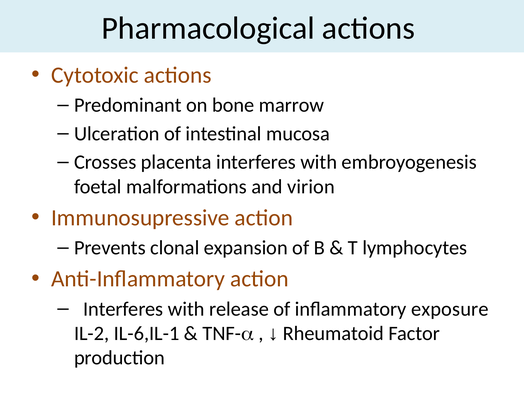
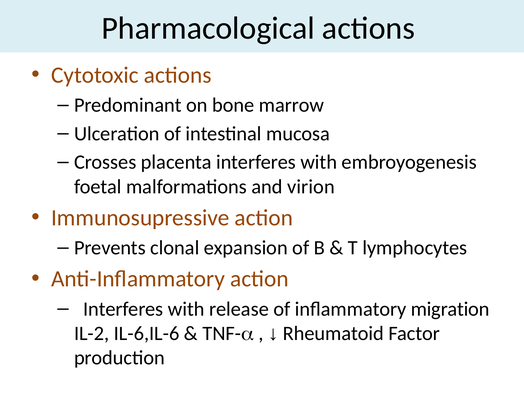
exposure: exposure -> migration
IL-6,IL-1: IL-6,IL-1 -> IL-6,IL-6
